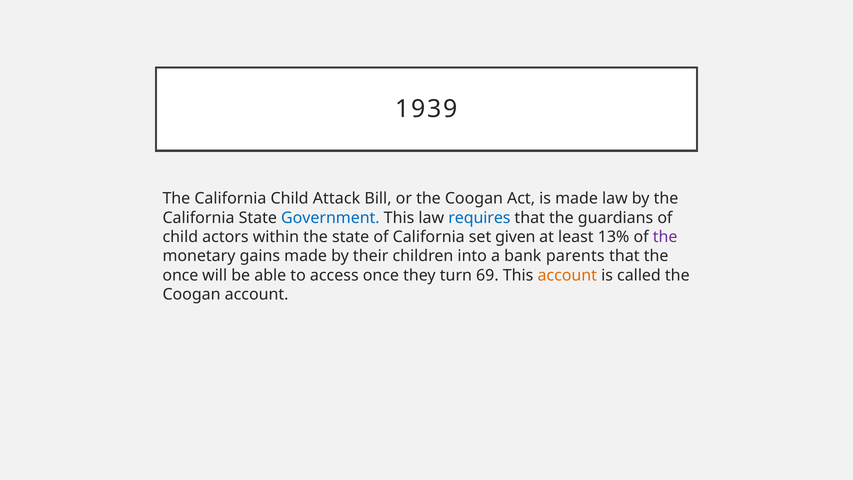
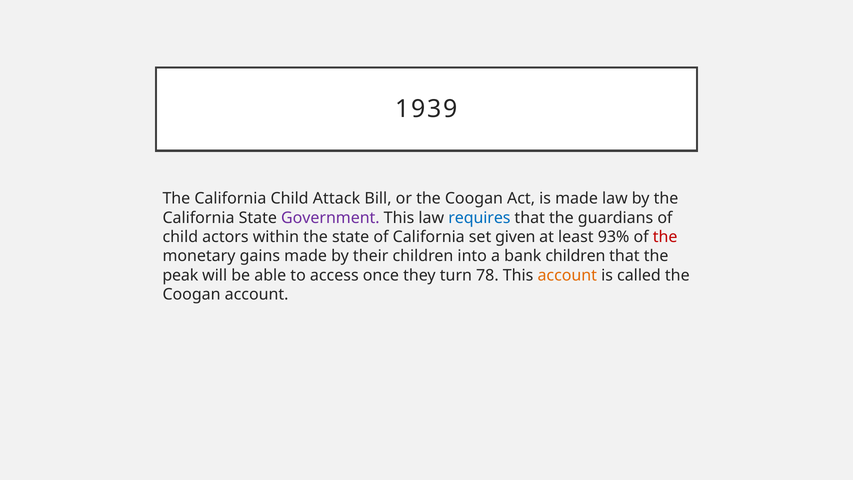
Government colour: blue -> purple
13%: 13% -> 93%
the at (665, 237) colour: purple -> red
bank parents: parents -> children
once at (180, 275): once -> peak
69: 69 -> 78
